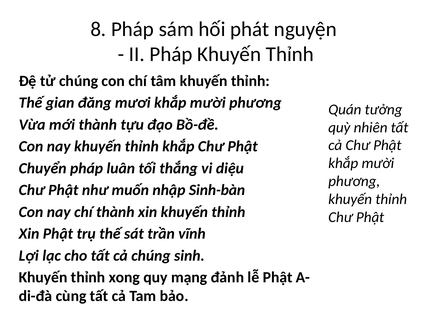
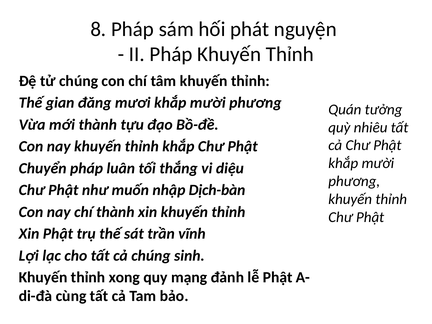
nhiên: nhiên -> nhiêu
Sinh-bàn: Sinh-bàn -> Dịch-bàn
